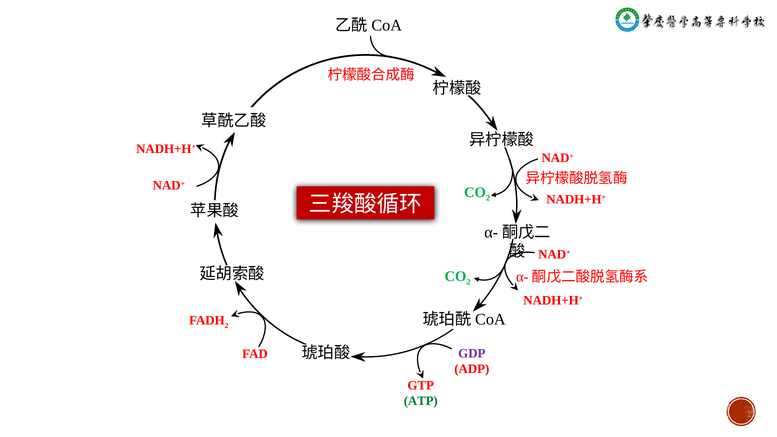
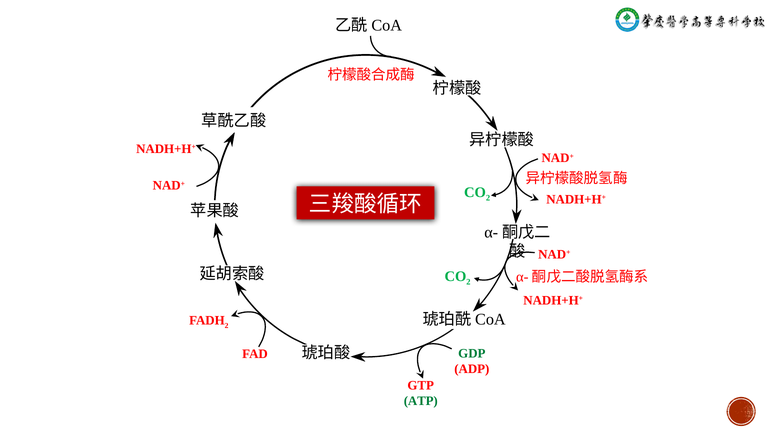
GDP colour: purple -> green
